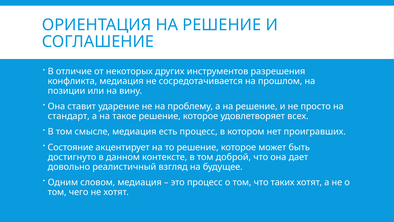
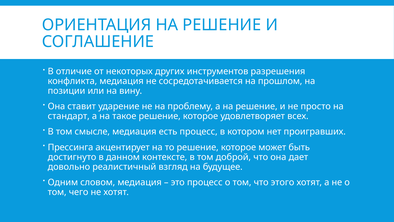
Состояние: Состояние -> Прессинга
таких: таких -> этого
